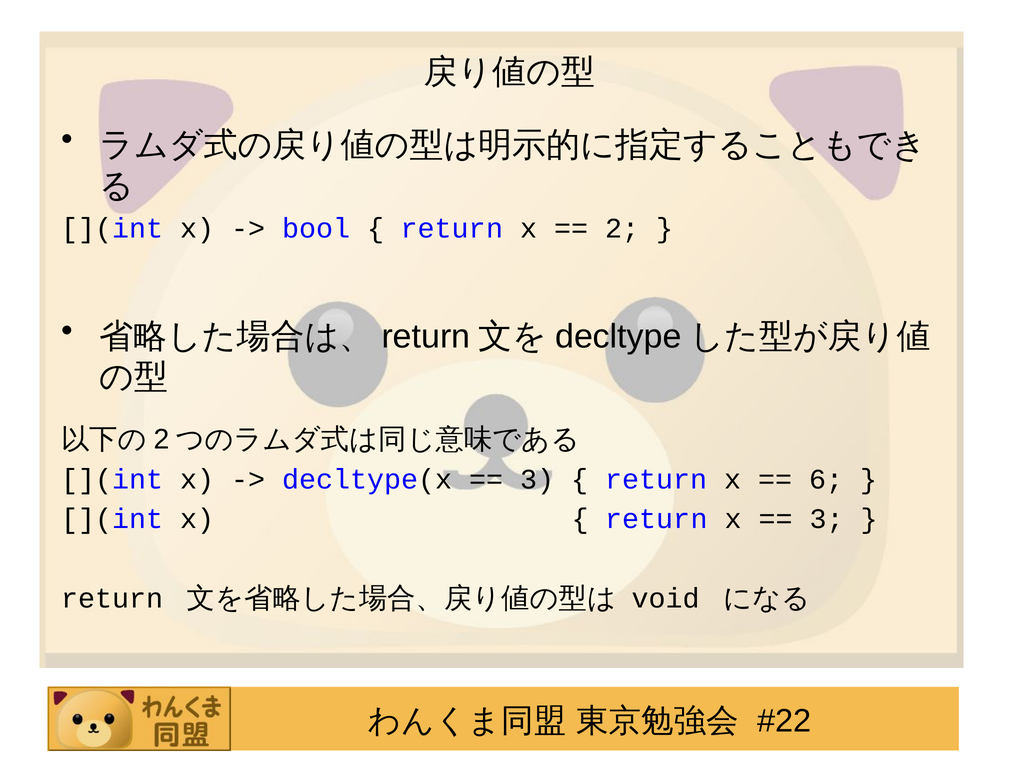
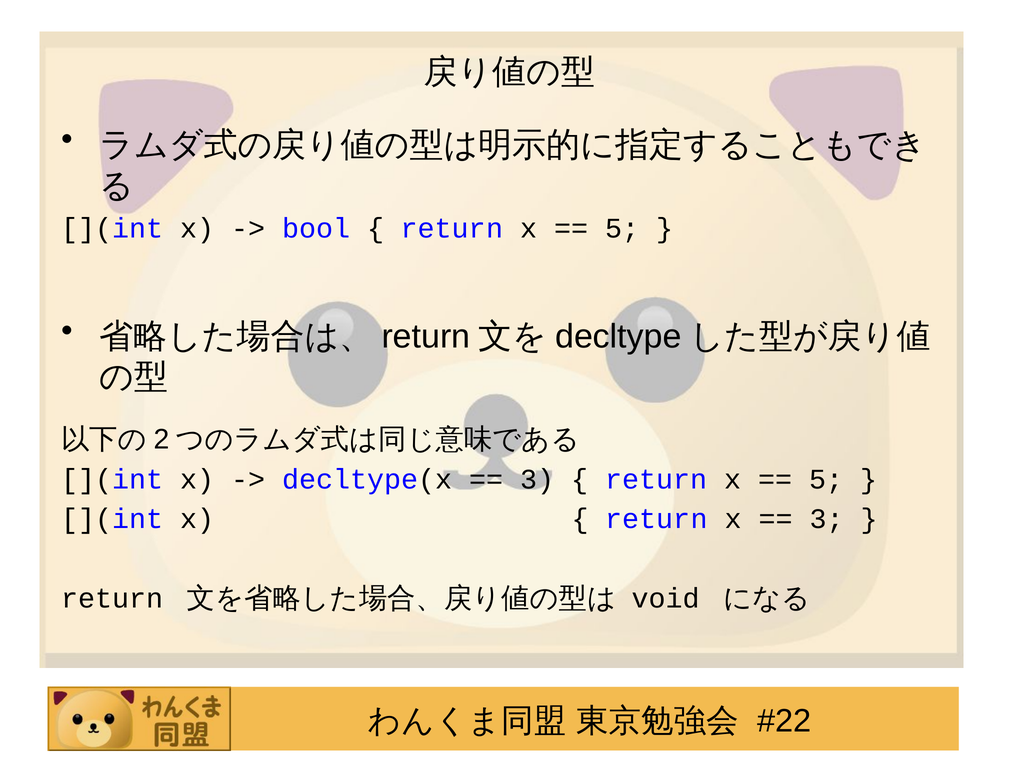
2 at (622, 229): 2 -> 5
6 at (826, 479): 6 -> 5
